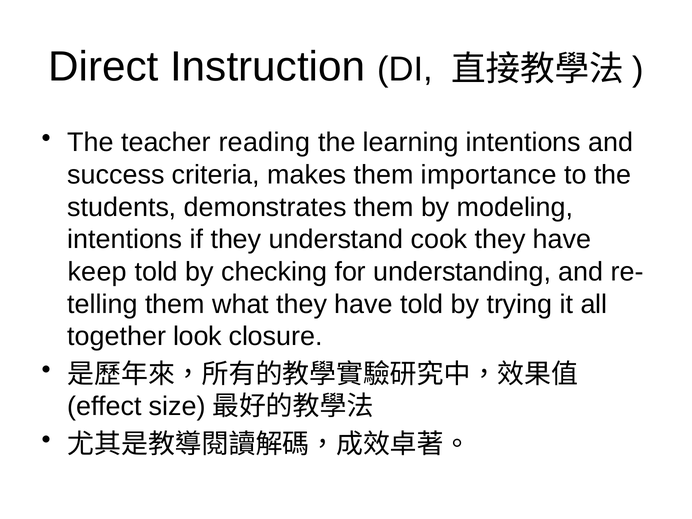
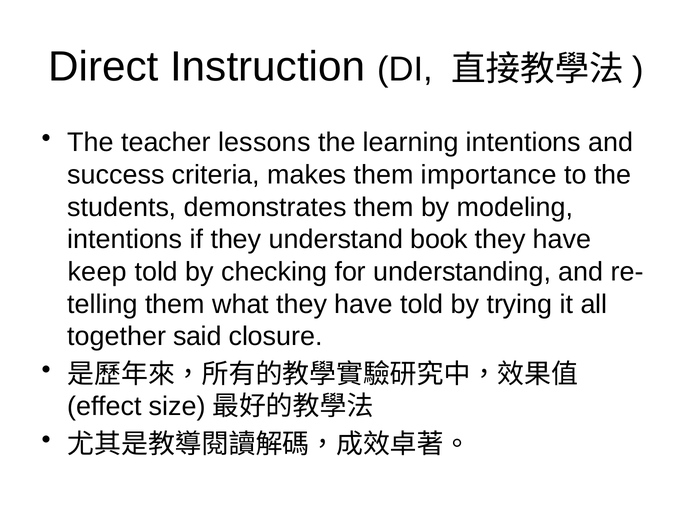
reading: reading -> lessons
cook: cook -> book
look: look -> said
